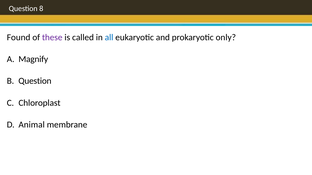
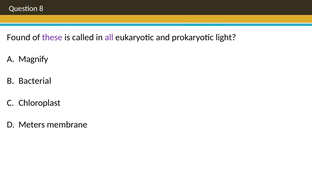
all colour: blue -> purple
only: only -> light
Question at (35, 81): Question -> Bacterial
Animal: Animal -> Meters
